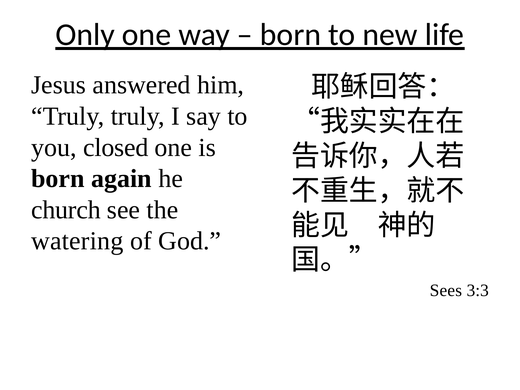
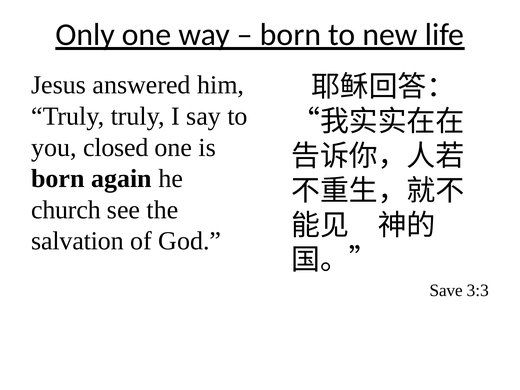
watering: watering -> salvation
Sees: Sees -> Save
